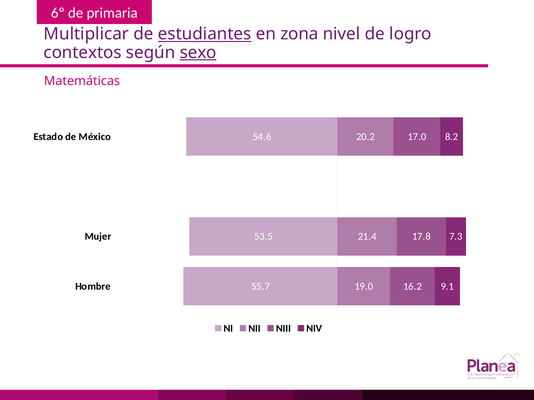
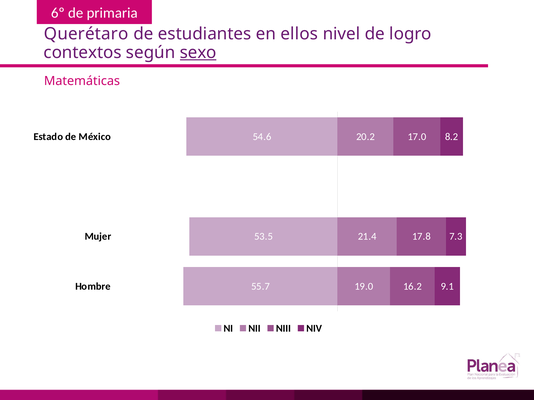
Multiplicar: Multiplicar -> Querétaro
estudiantes underline: present -> none
zona: zona -> ellos
